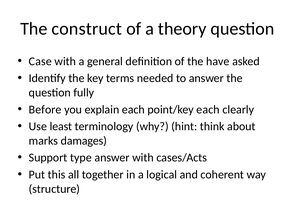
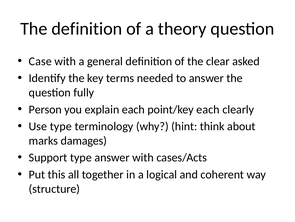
The construct: construct -> definition
have: have -> clear
Before: Before -> Person
Use least: least -> type
